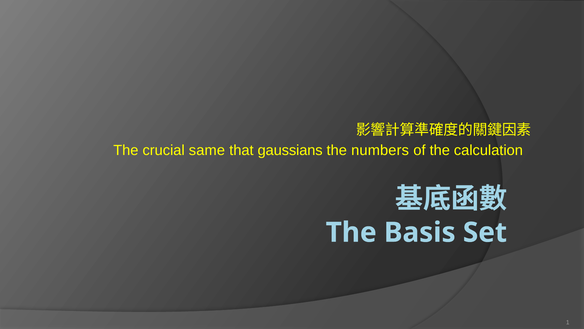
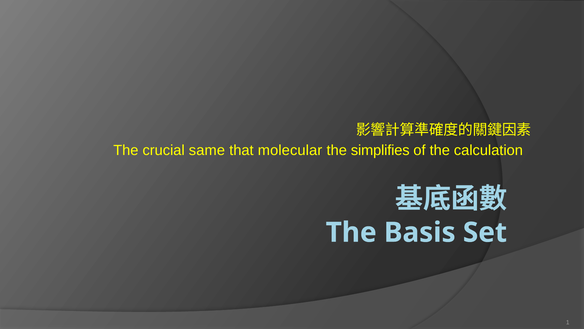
gaussians: gaussians -> molecular
numbers: numbers -> simplifies
